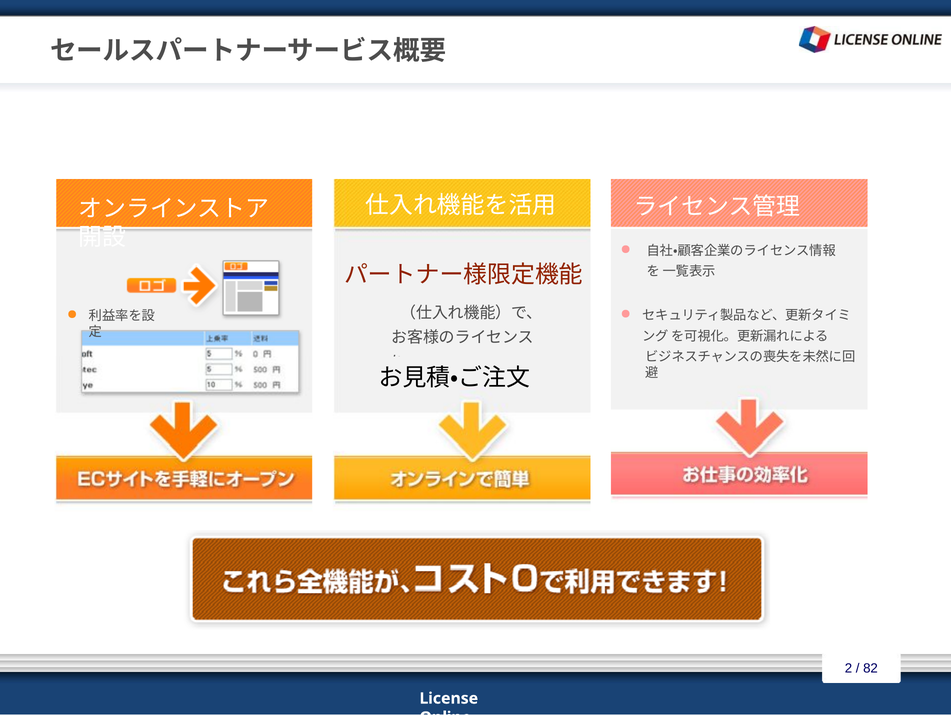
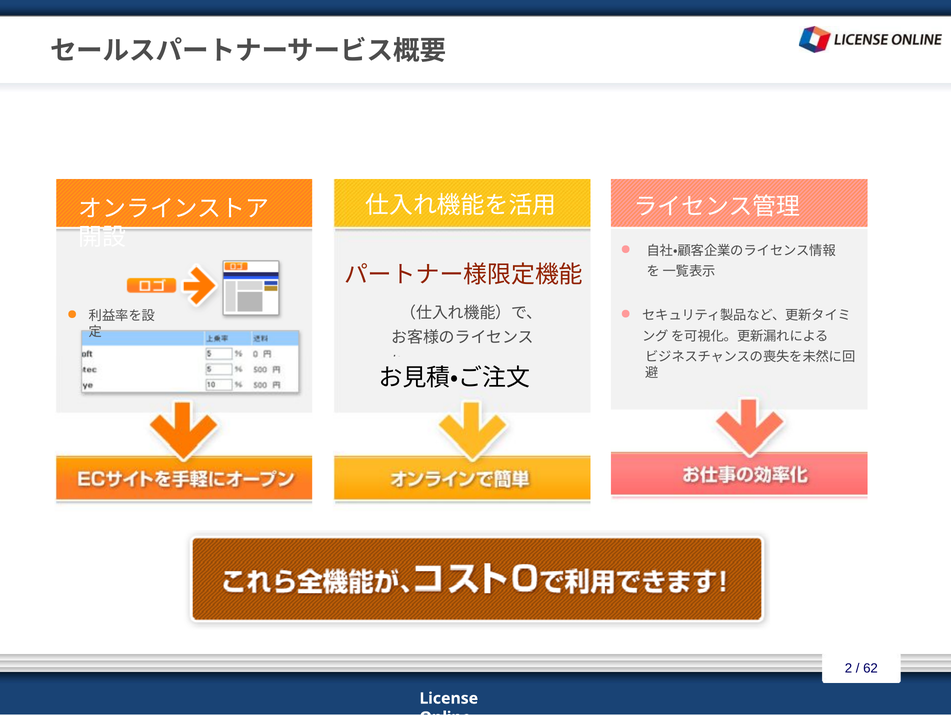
82: 82 -> 62
